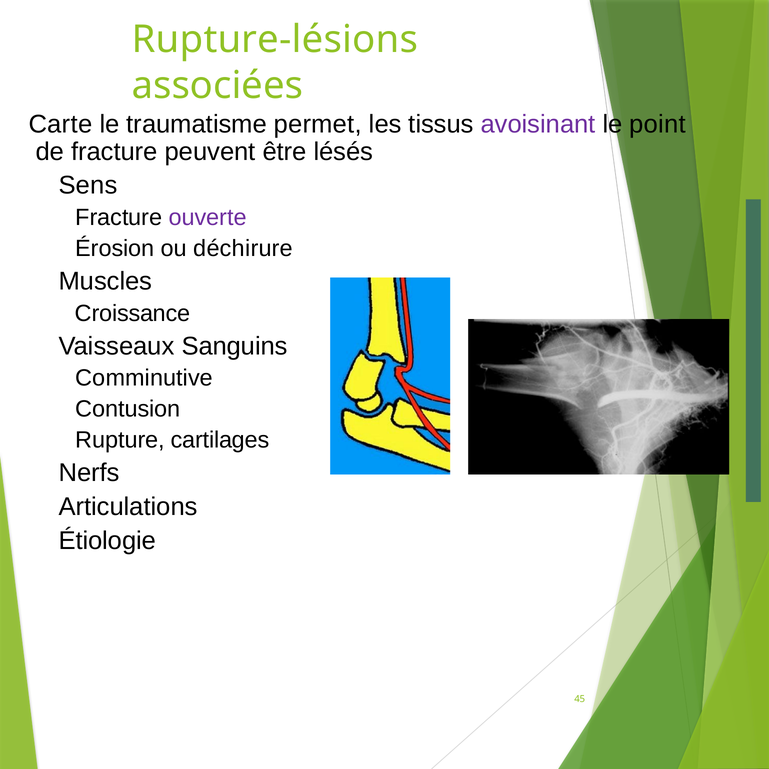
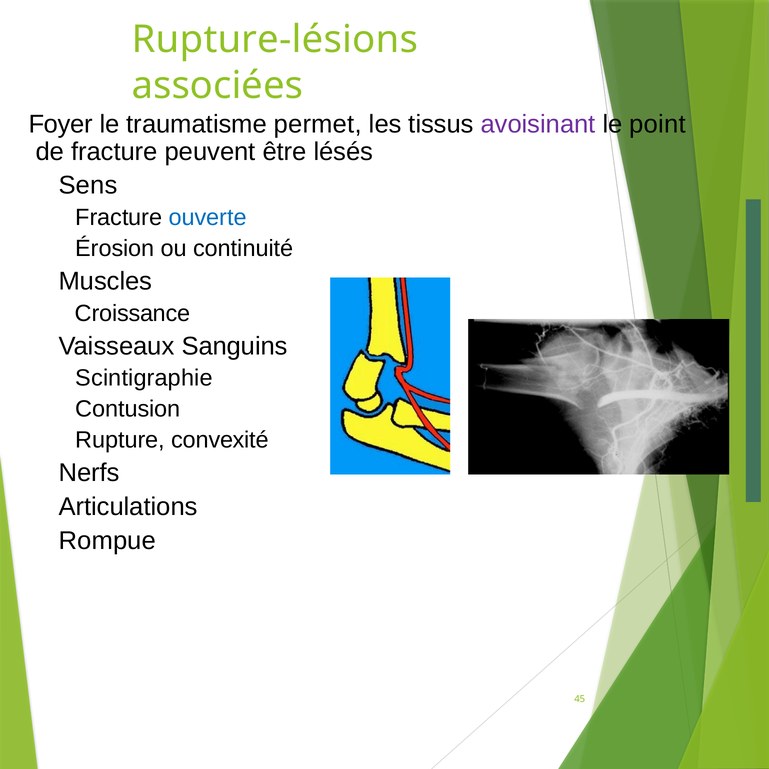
Carte: Carte -> Foyer
ouverte colour: purple -> blue
déchirure: déchirure -> continuité
Comminutive: Comminutive -> Scintigraphie
cartilages: cartilages -> convexité
Étiologie: Étiologie -> Rompue
